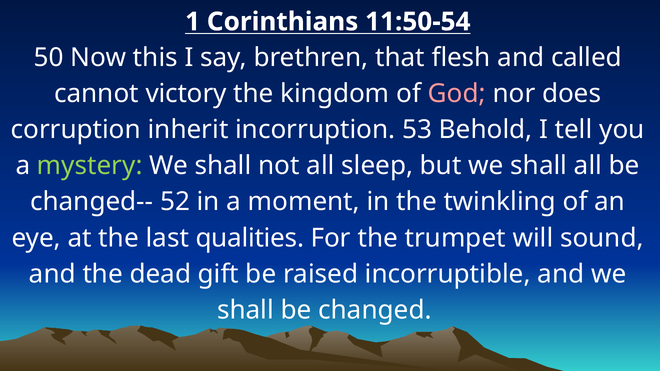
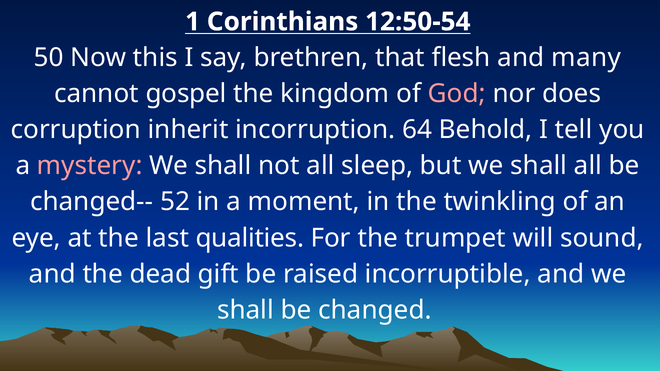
11:50-54: 11:50-54 -> 12:50-54
called: called -> many
victory: victory -> gospel
53: 53 -> 64
mystery colour: light green -> pink
